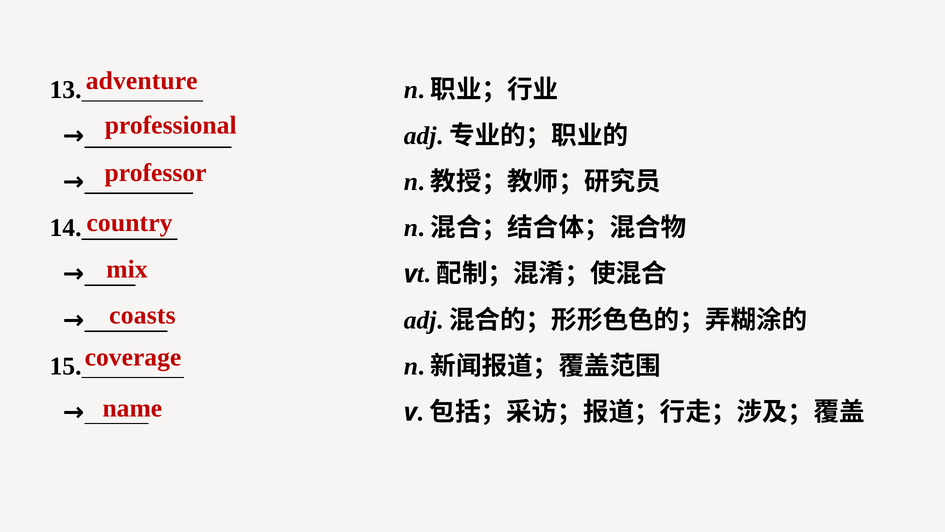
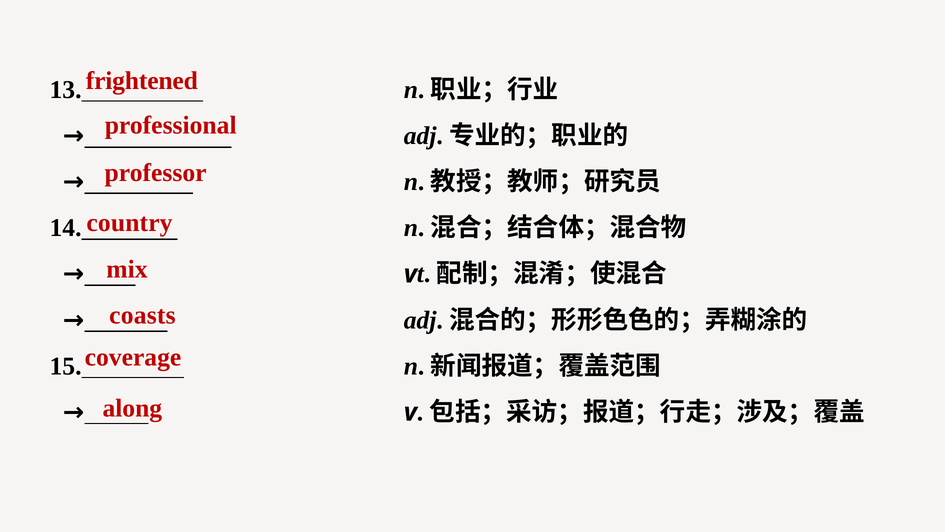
adventure: adventure -> frightened
name: name -> along
